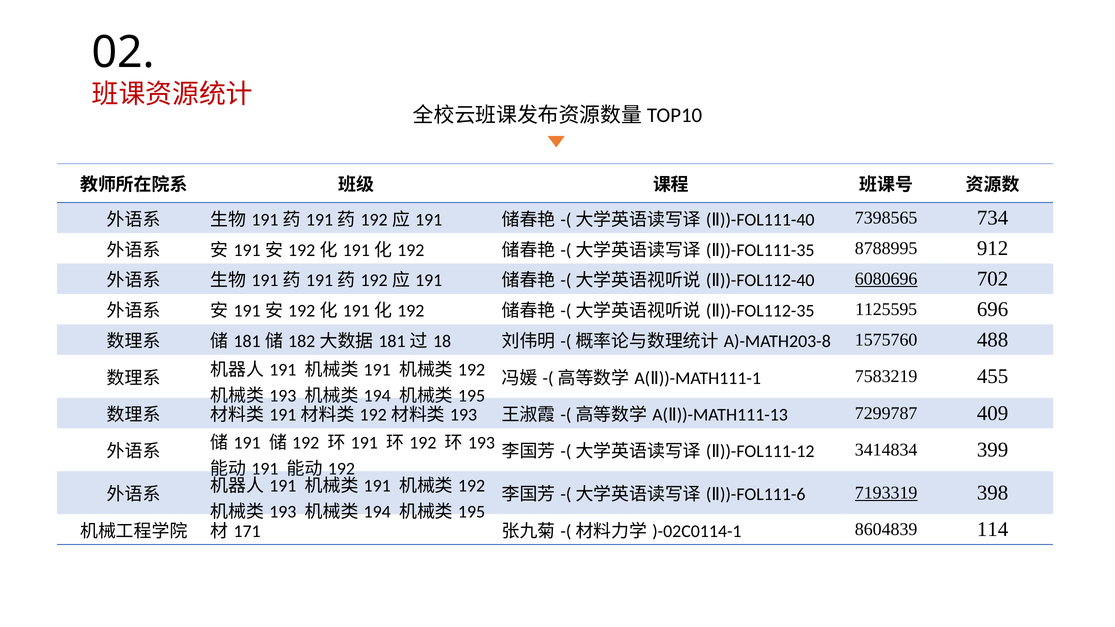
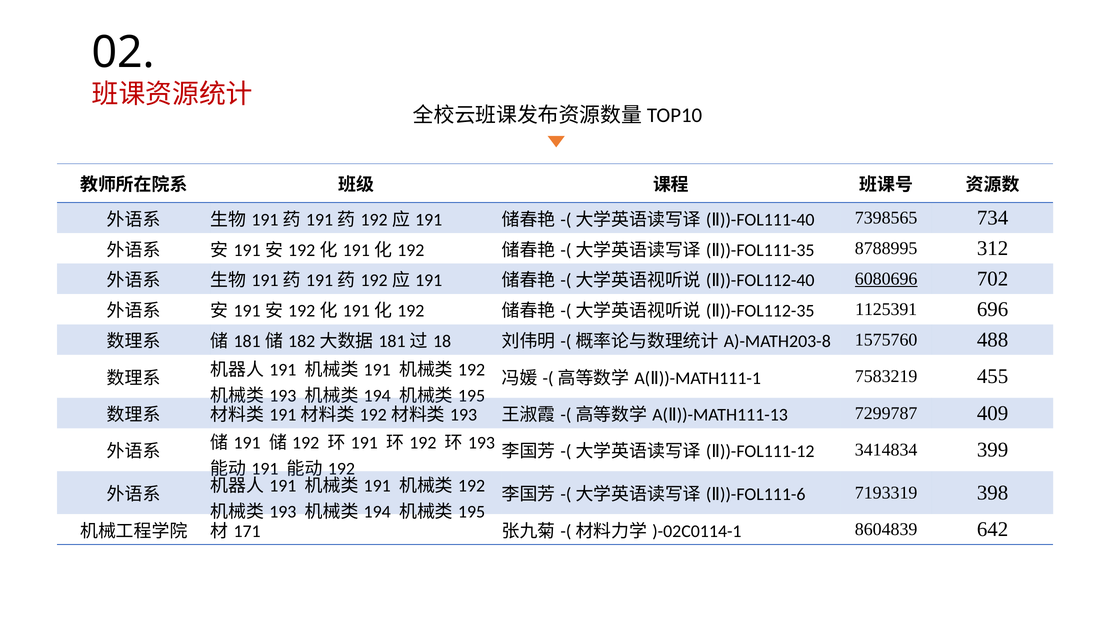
912: 912 -> 312
1125595: 1125595 -> 1125391
7193319 underline: present -> none
114: 114 -> 642
